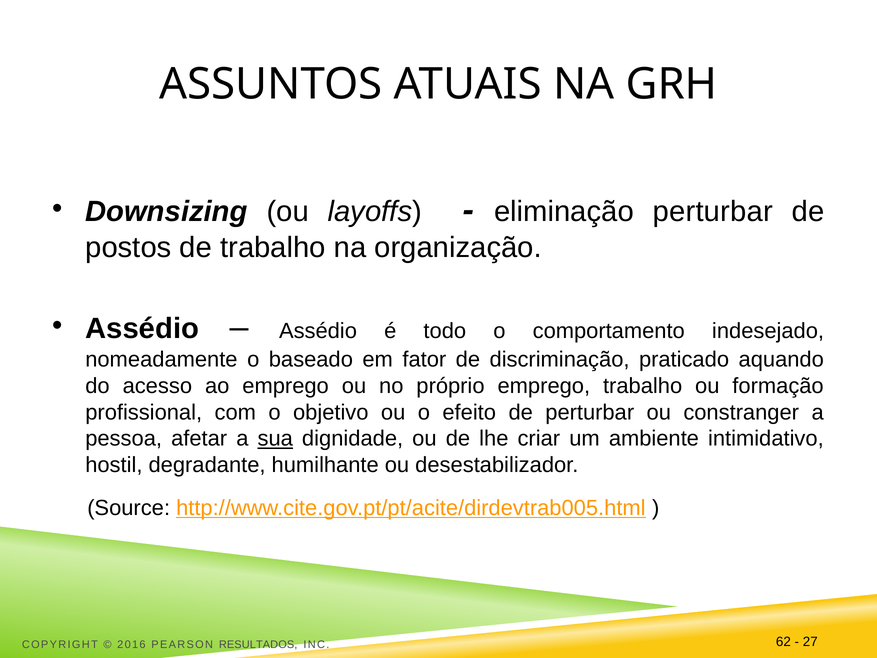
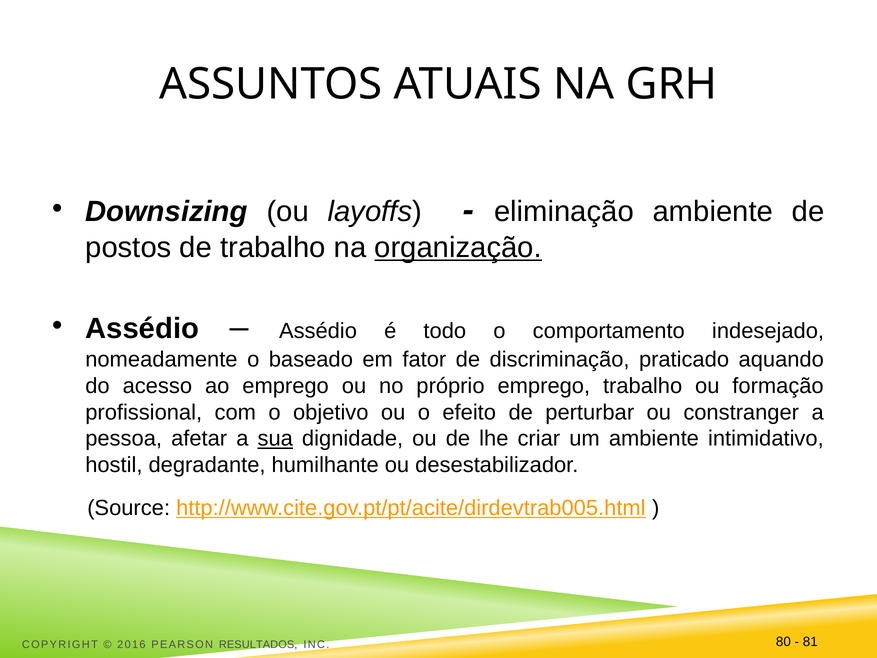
eliminação perturbar: perturbar -> ambiente
organização underline: none -> present
62: 62 -> 80
27: 27 -> 81
